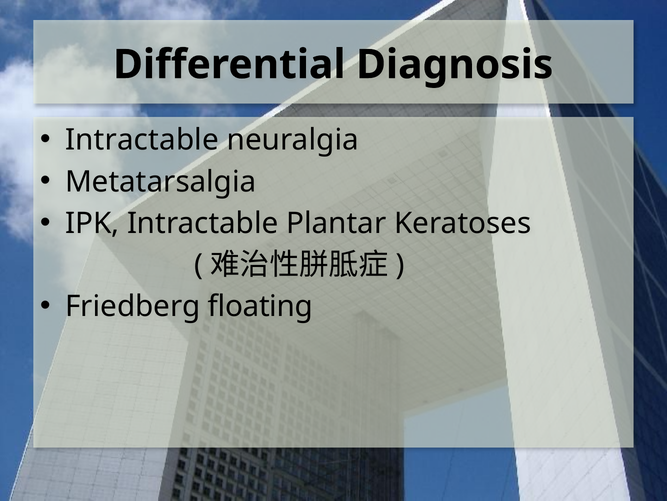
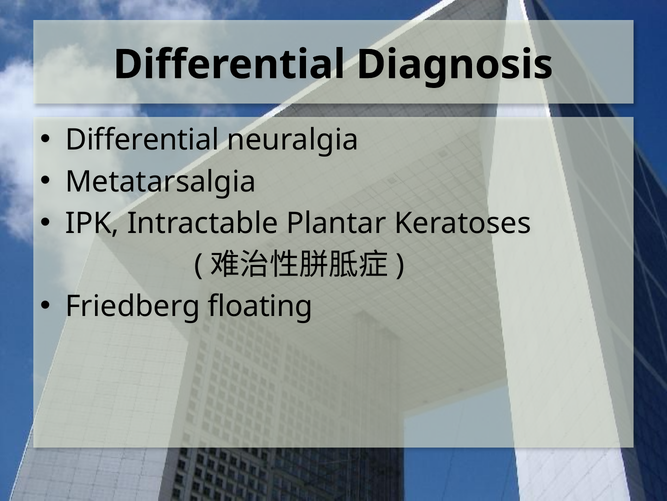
Intractable at (142, 140): Intractable -> Differential
